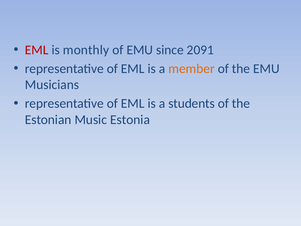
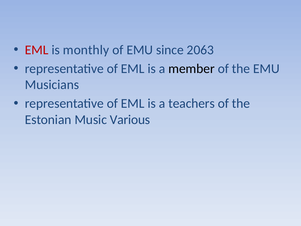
2091: 2091 -> 2063
member colour: orange -> black
students: students -> teachers
Estonia: Estonia -> Various
